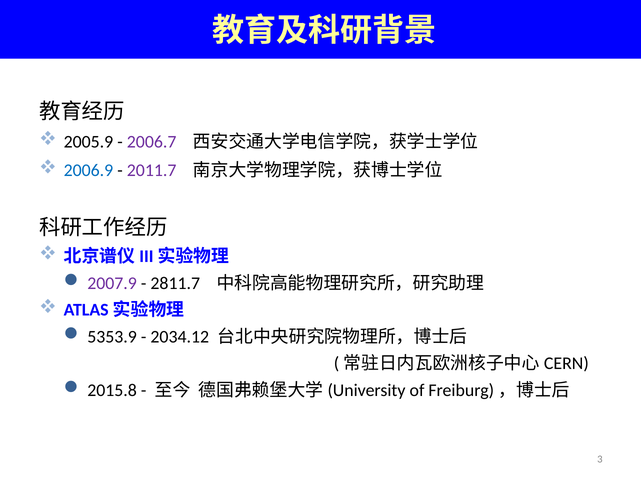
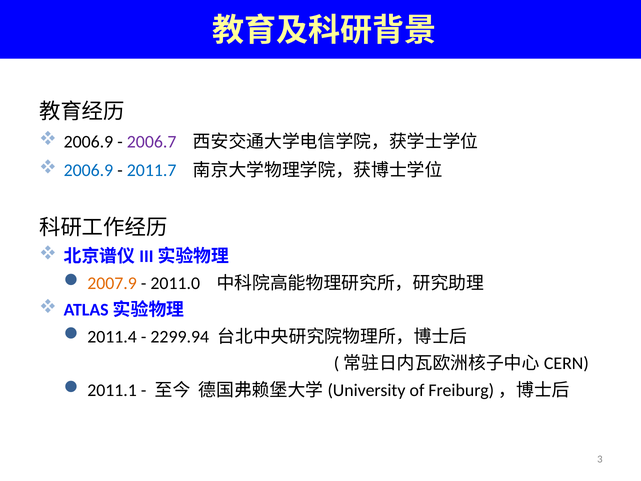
2005.9 at (88, 142): 2005.9 -> 2006.9
2011.7 colour: purple -> blue
2007.9 colour: purple -> orange
2811.7: 2811.7 -> 2011.0
5353.9: 5353.9 -> 2011.4
2034.12: 2034.12 -> 2299.94
2015.8: 2015.8 -> 2011.1
